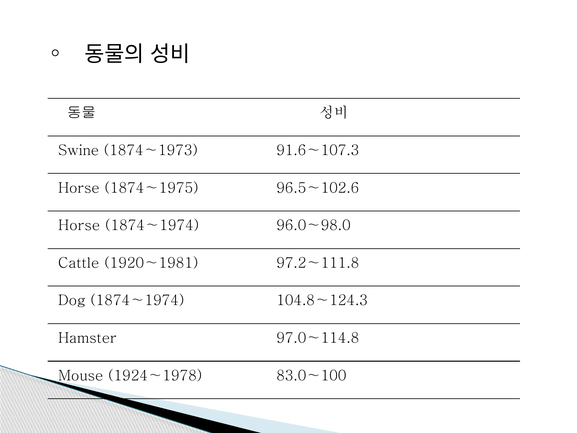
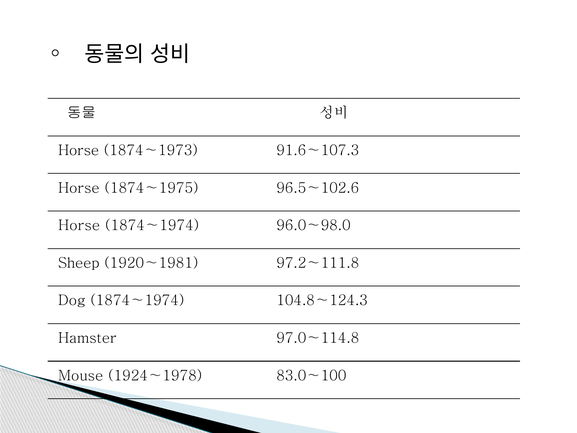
Swine at (79, 150): Swine -> Horse
Cattle: Cattle -> Sheep
